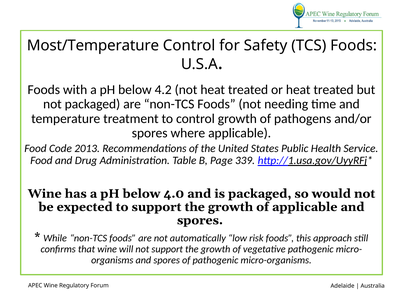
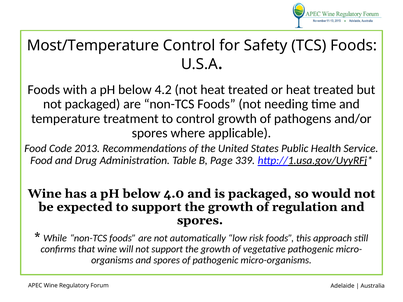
of applicable: applicable -> regulation
